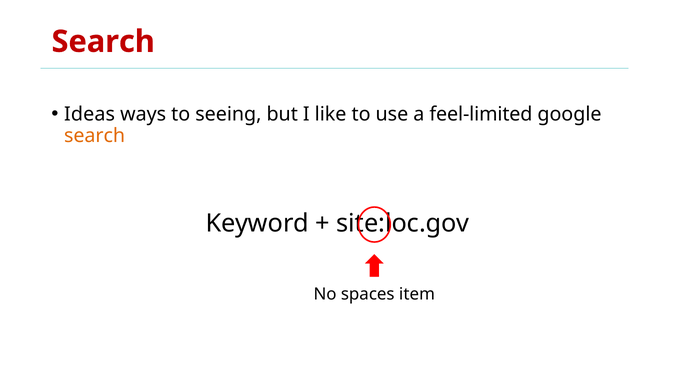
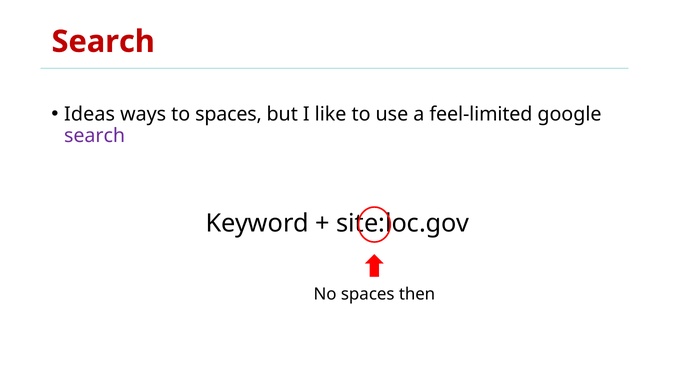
to seeing: seeing -> spaces
search at (95, 135) colour: orange -> purple
item: item -> then
